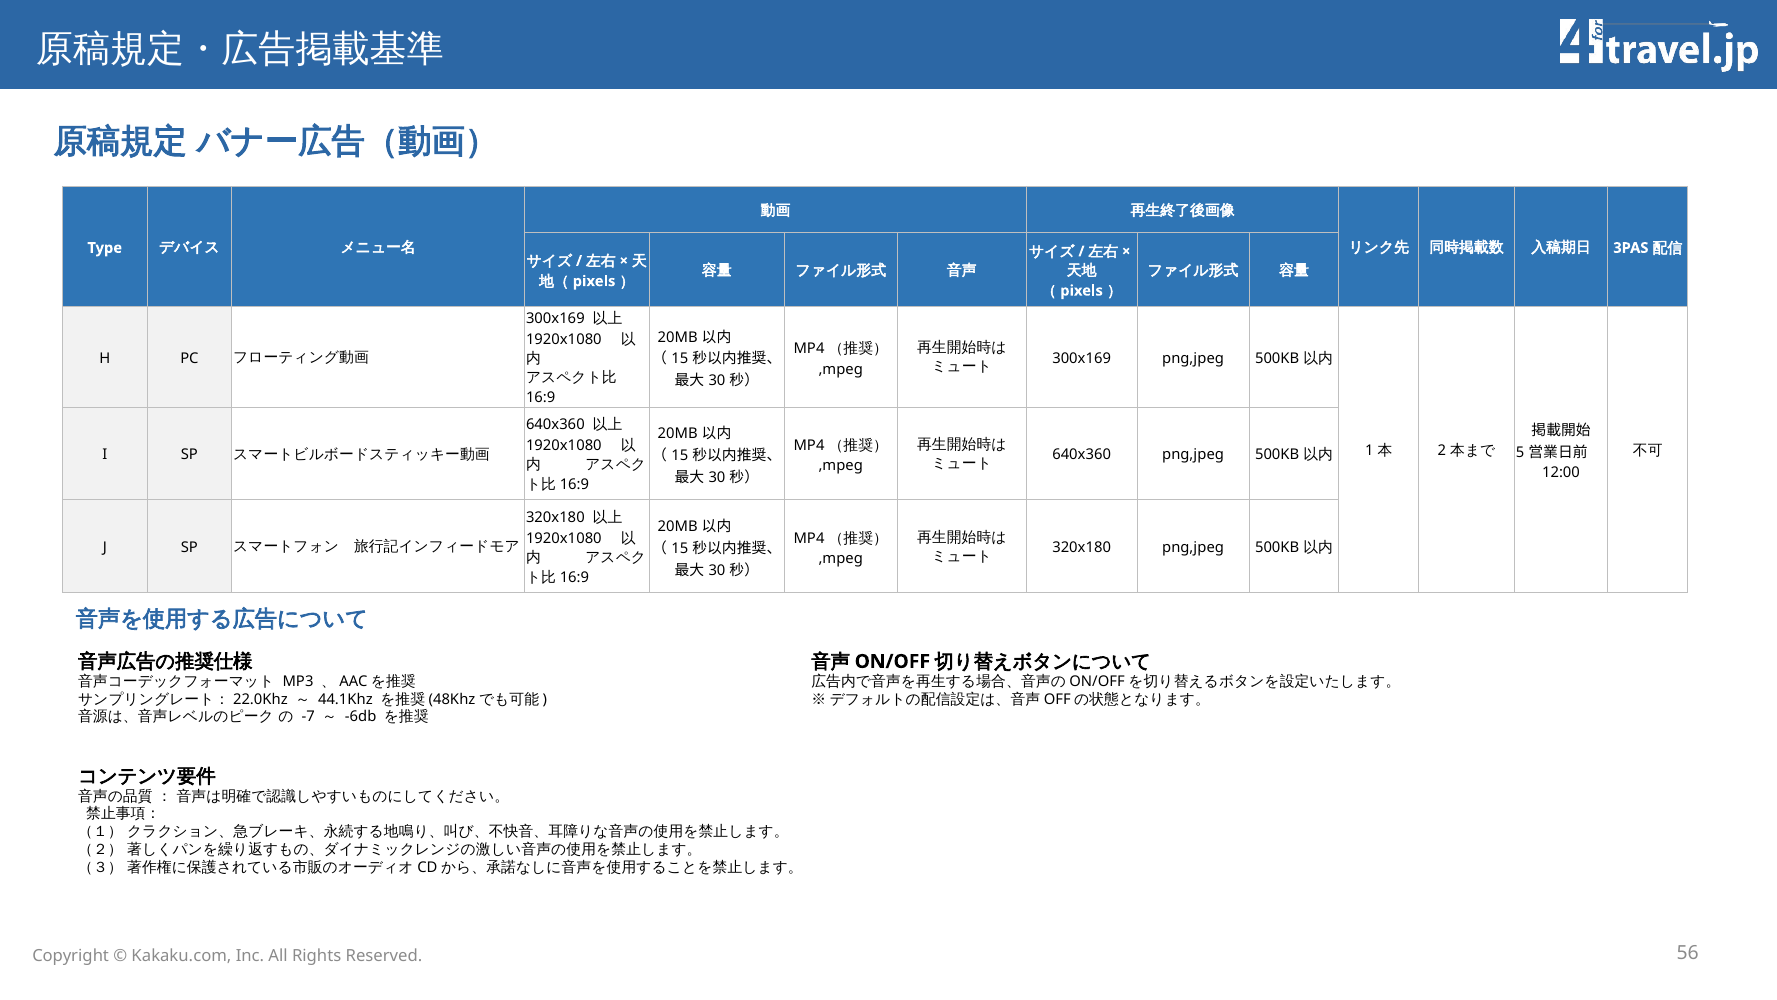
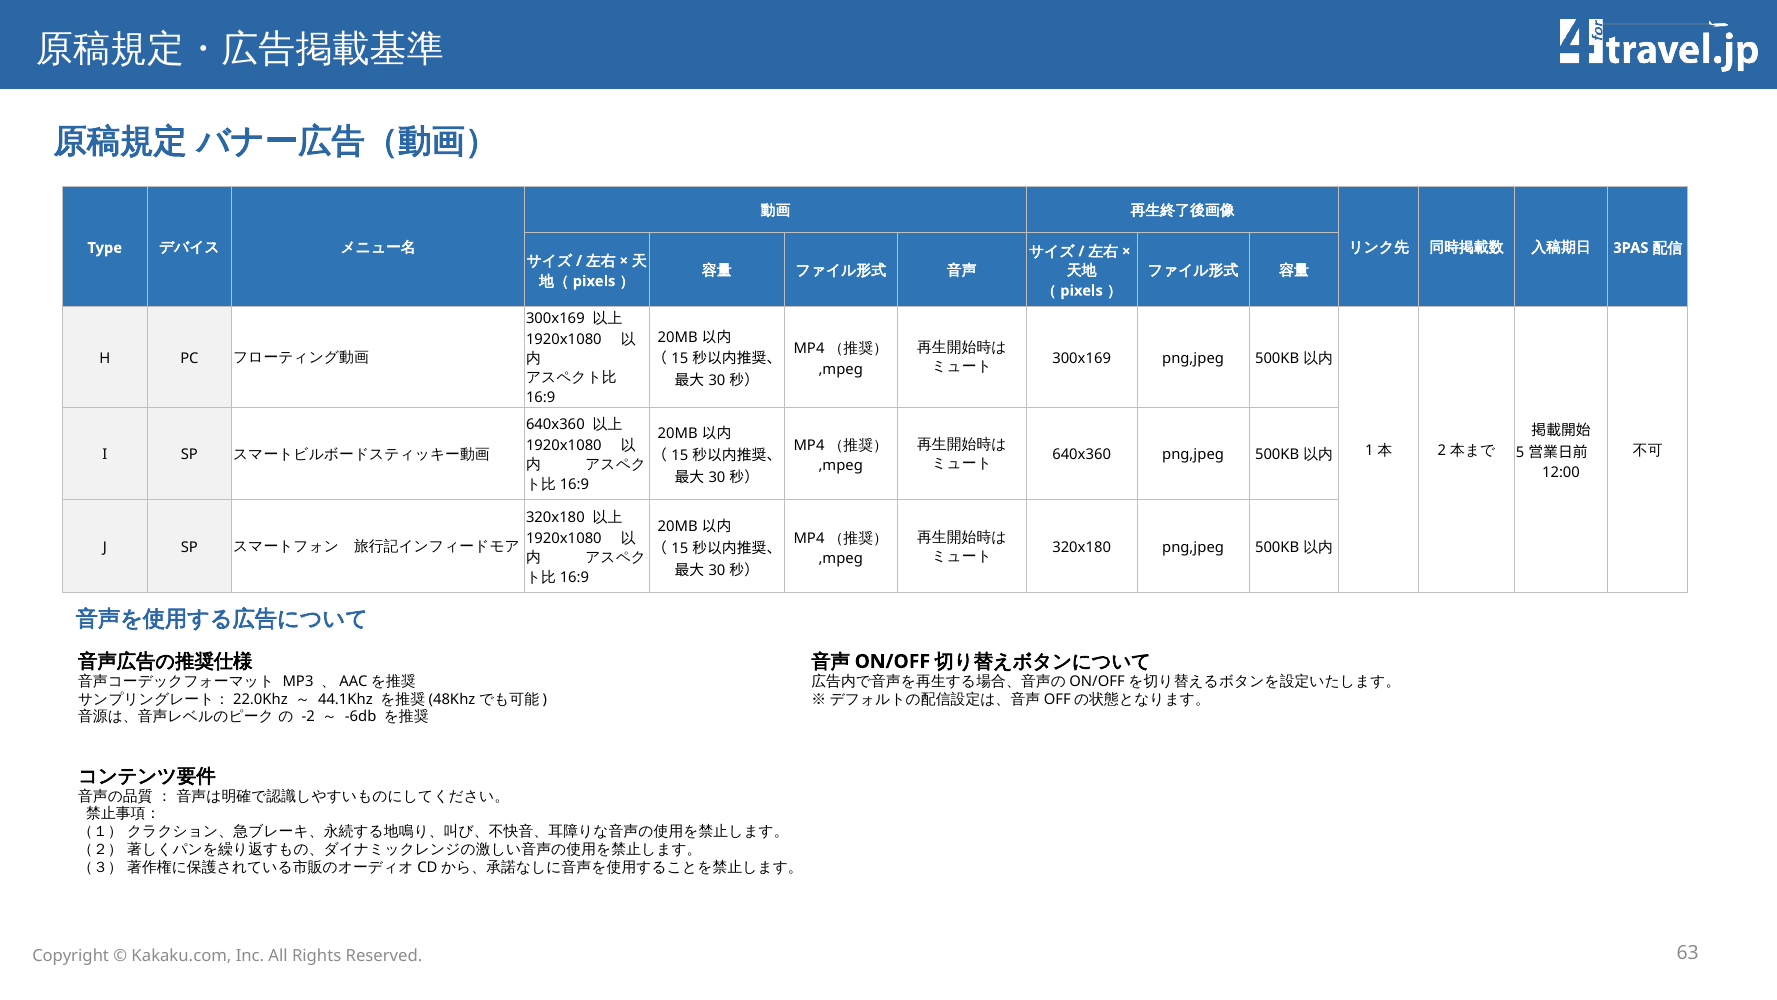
-7: -7 -> -2
56: 56 -> 63
